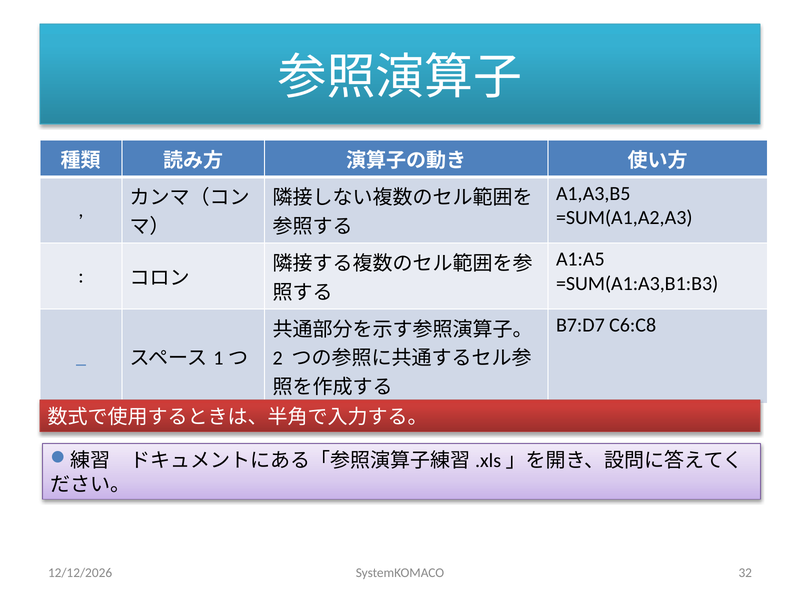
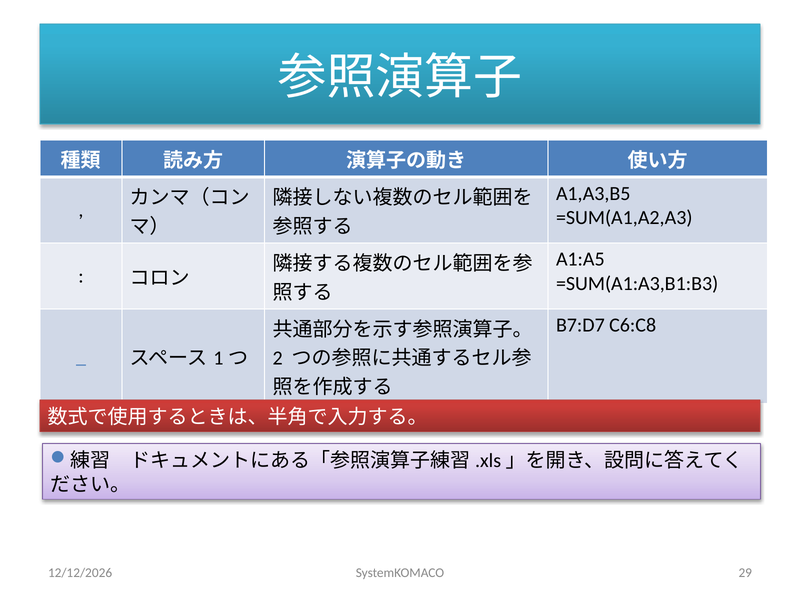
32: 32 -> 29
